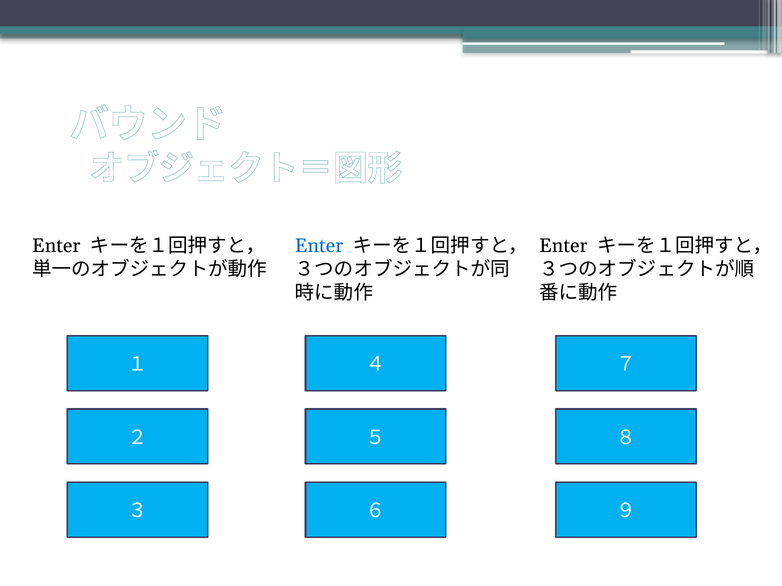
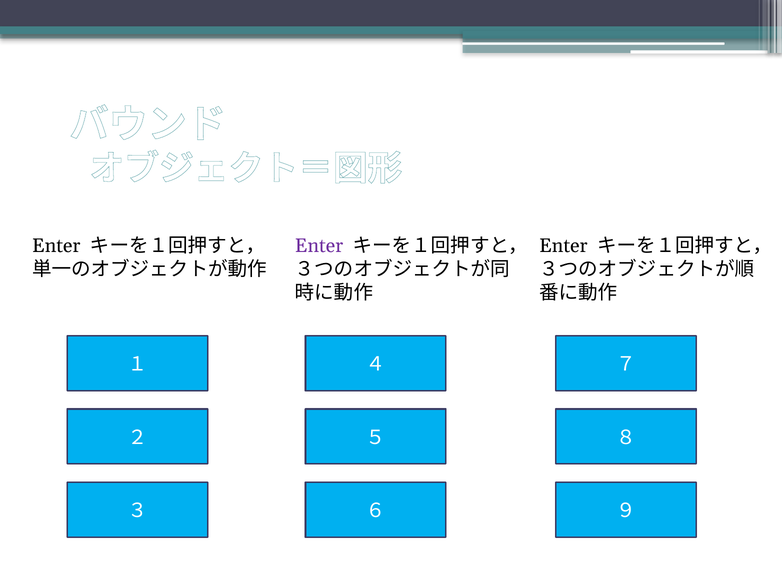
Enter at (319, 246) colour: blue -> purple
